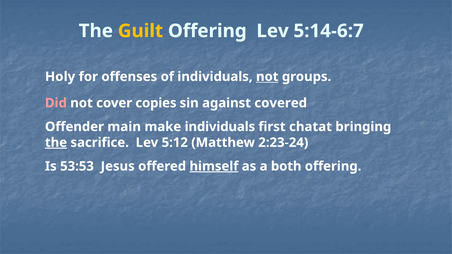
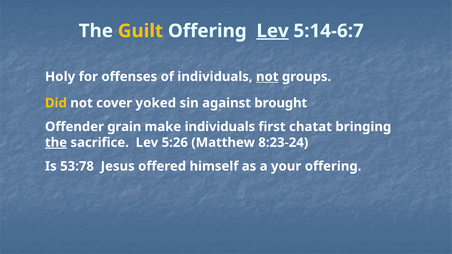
Lev at (273, 31) underline: none -> present
Did colour: pink -> yellow
copies: copies -> yoked
covered: covered -> brought
main: main -> grain
5:12: 5:12 -> 5:26
2:23-24: 2:23-24 -> 8:23-24
53:53: 53:53 -> 53:78
himself underline: present -> none
both: both -> your
